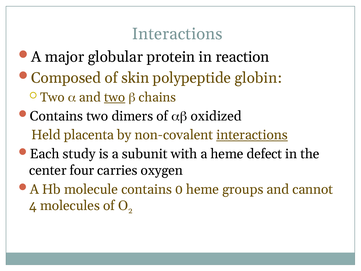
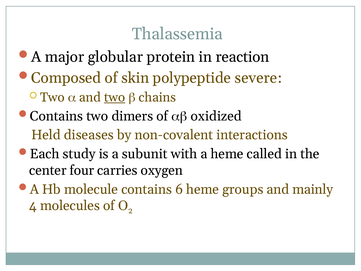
Interactions at (177, 34): Interactions -> Thalassemia
globin: globin -> severe
placenta: placenta -> diseases
interactions at (252, 135) underline: present -> none
defect: defect -> called
0: 0 -> 6
cannot: cannot -> mainly
